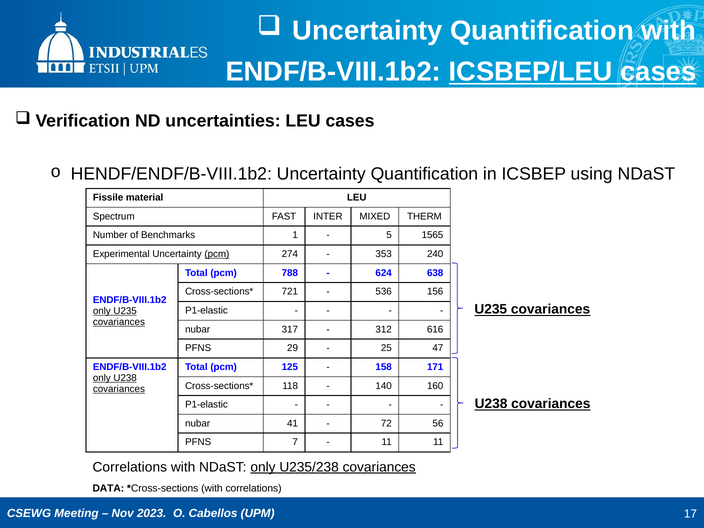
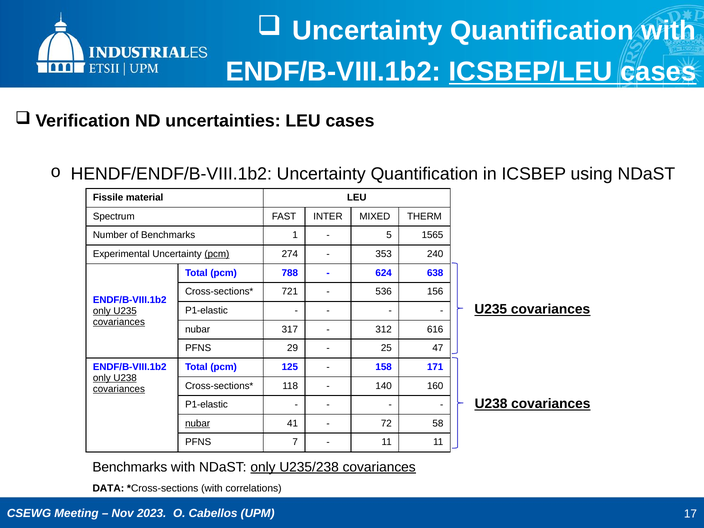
nubar at (198, 423) underline: none -> present
56: 56 -> 58
Correlations at (130, 467): Correlations -> Benchmarks
